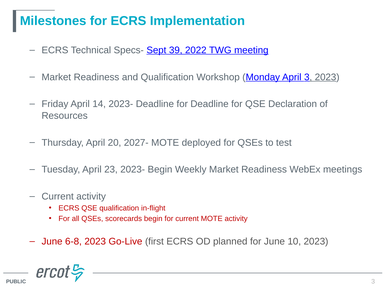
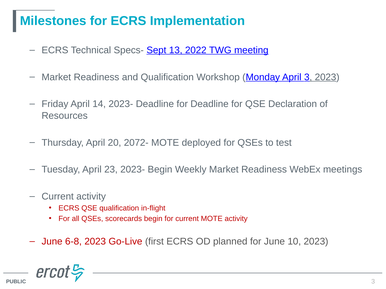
39: 39 -> 13
2027-: 2027- -> 2072-
